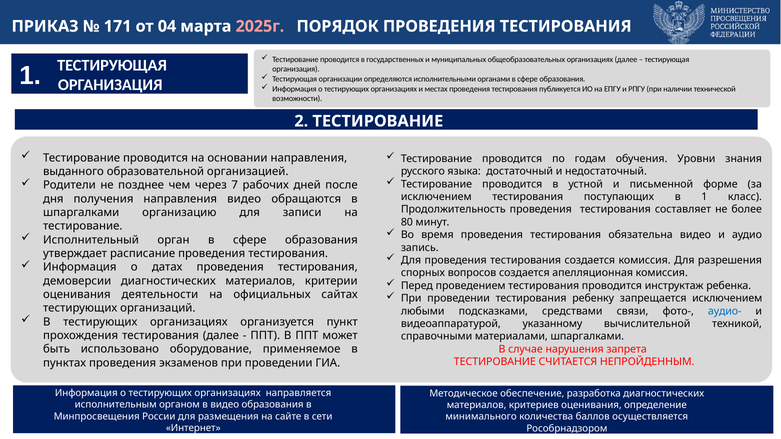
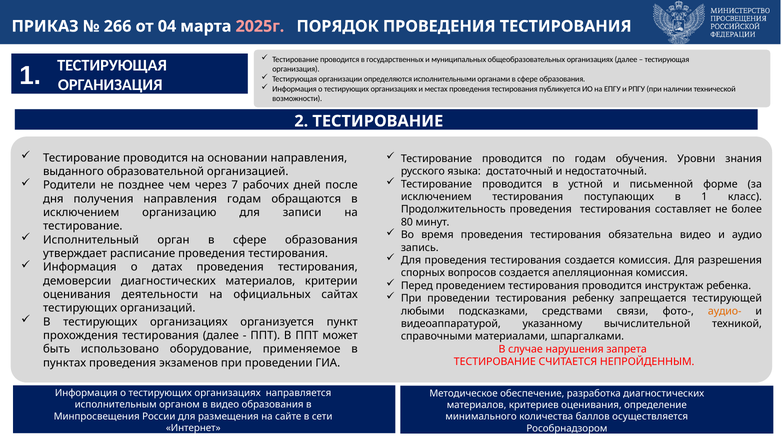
171: 171 -> 266
направления видео: видео -> годам
шпаргалками at (81, 213): шпаргалками -> исключением
запрещается исключением: исключением -> тестирующей
аудио- colour: blue -> orange
